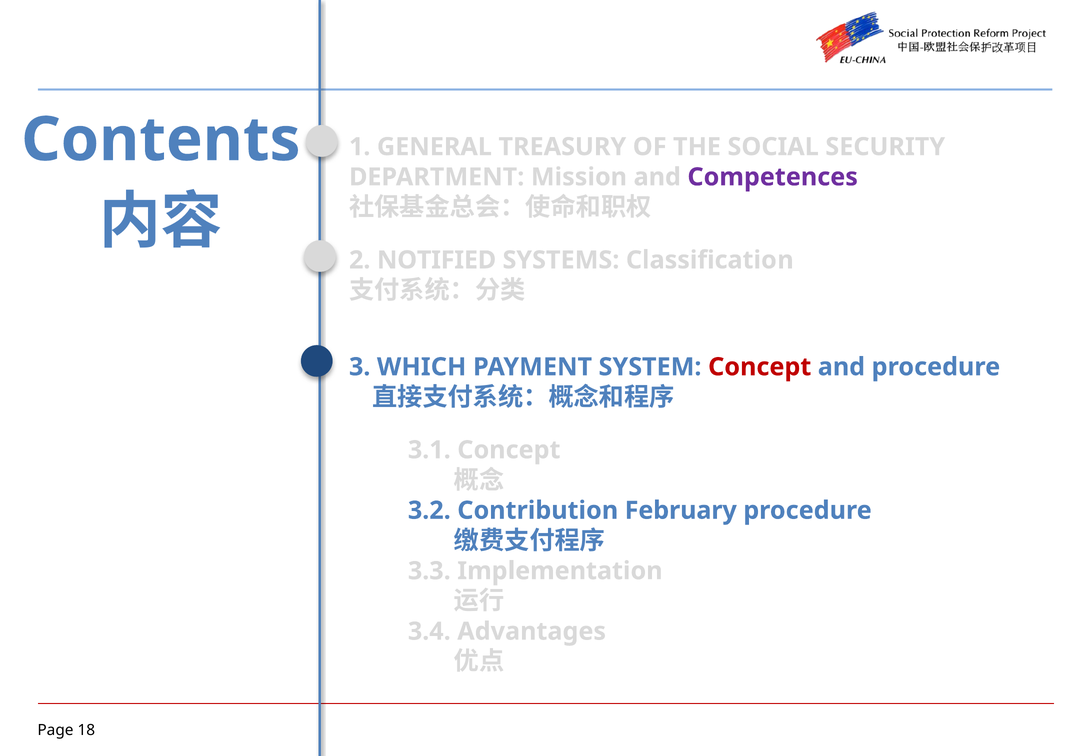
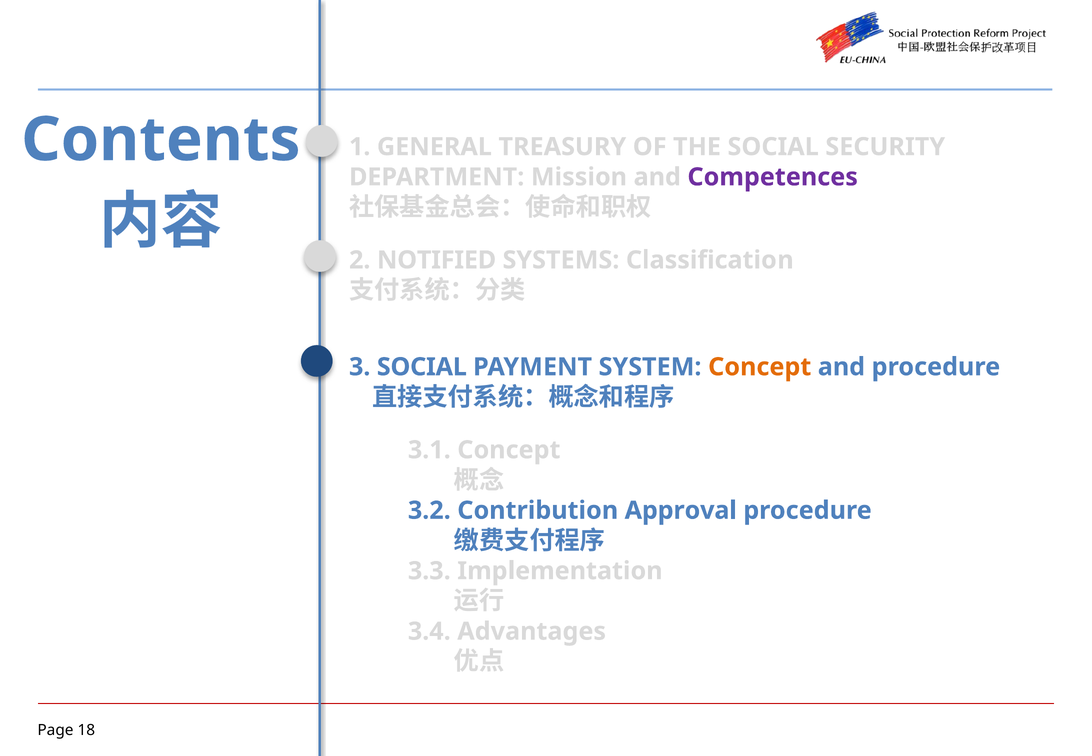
3 WHICH: WHICH -> SOCIAL
Concept at (760, 367) colour: red -> orange
February: February -> Approval
